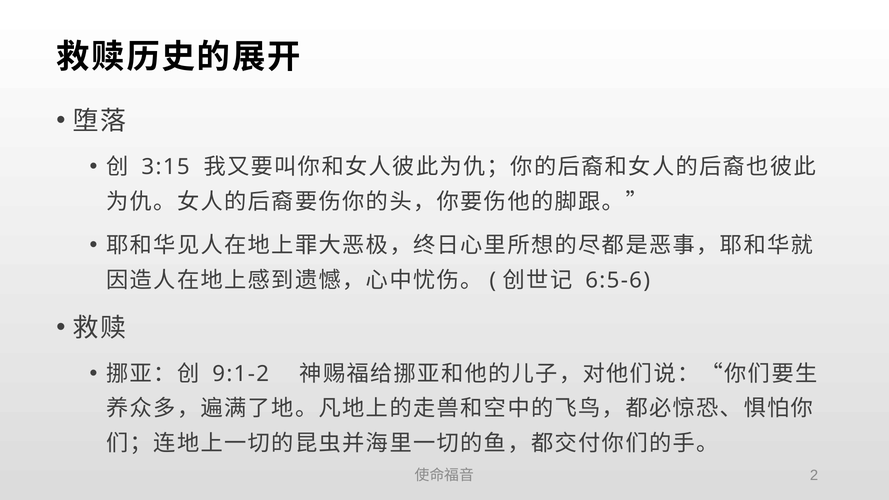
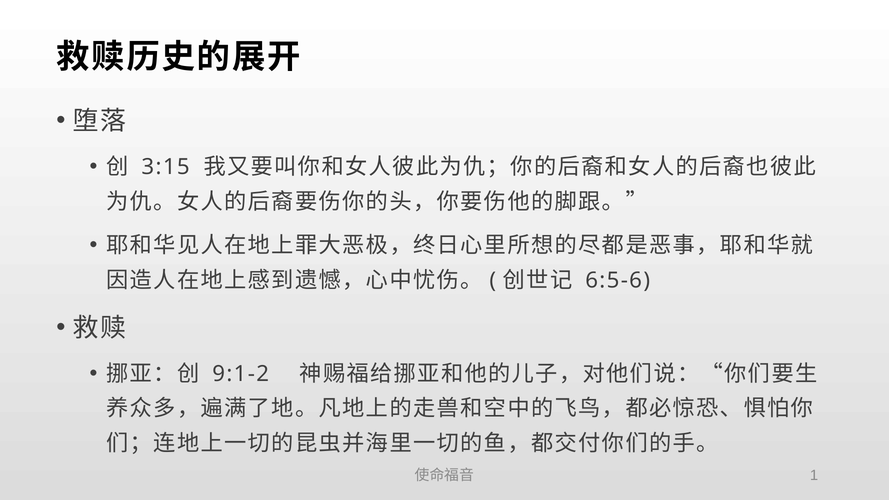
2: 2 -> 1
